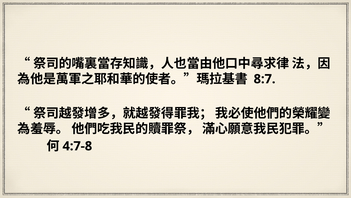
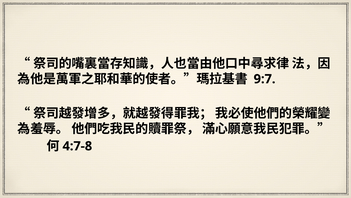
8:7: 8:7 -> 9:7
